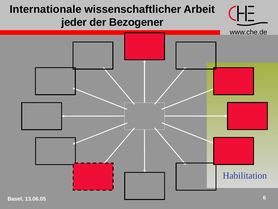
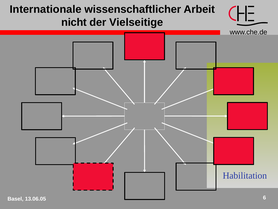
jeder: jeder -> nicht
Bezogener: Bezogener -> Vielseitige
